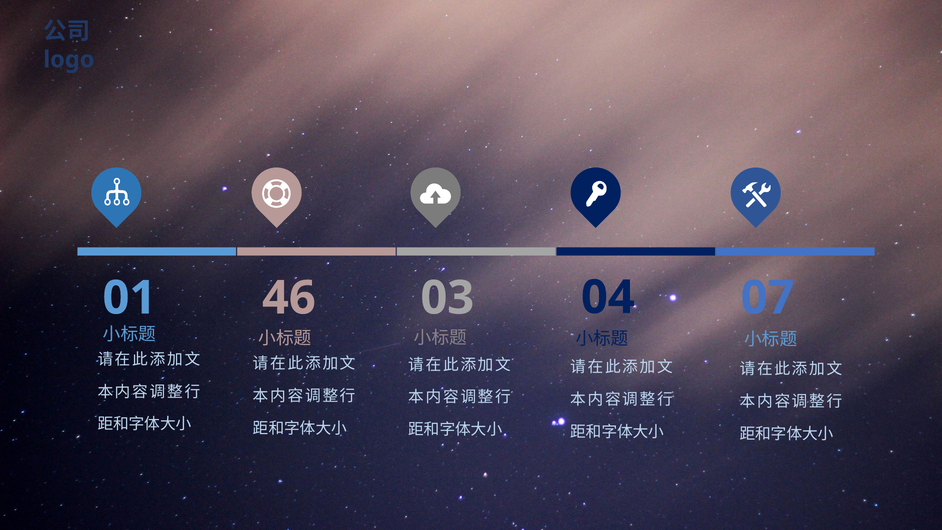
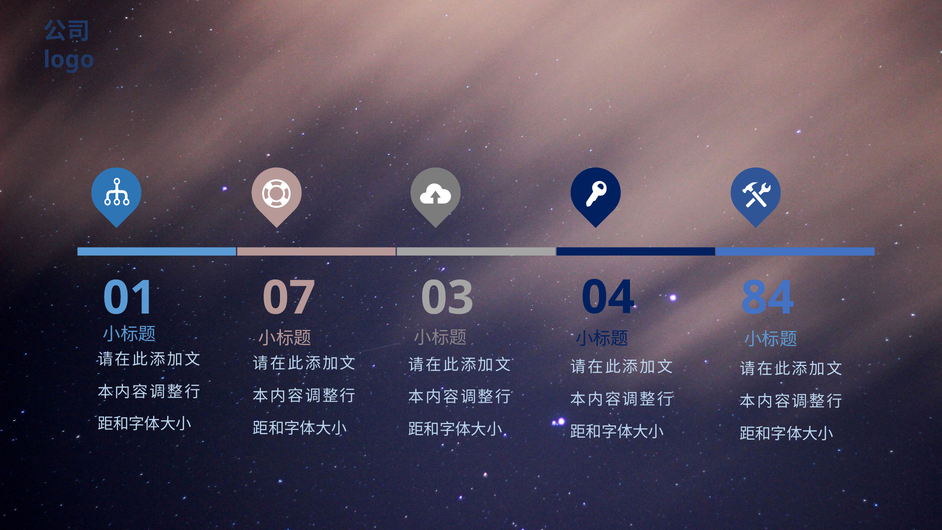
46: 46 -> 07
07: 07 -> 84
